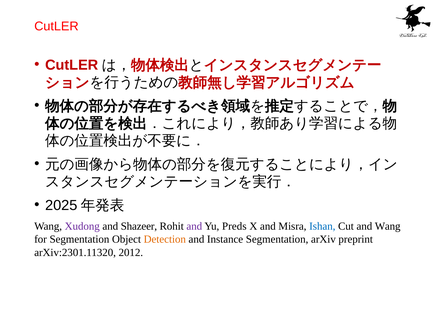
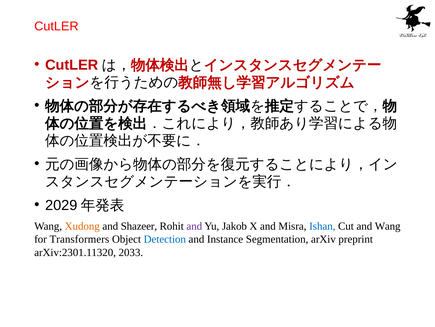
2025: 2025 -> 2029
Xudong colour: purple -> orange
Preds: Preds -> Jakob
for Segmentation: Segmentation -> Transformers
Detection colour: orange -> blue
2012: 2012 -> 2033
